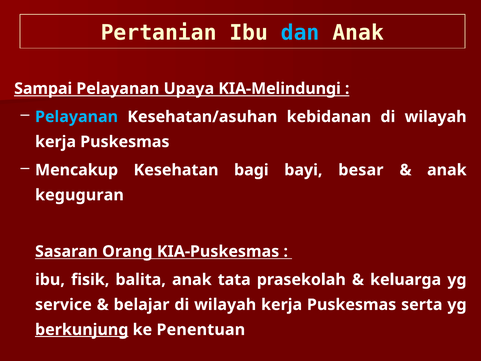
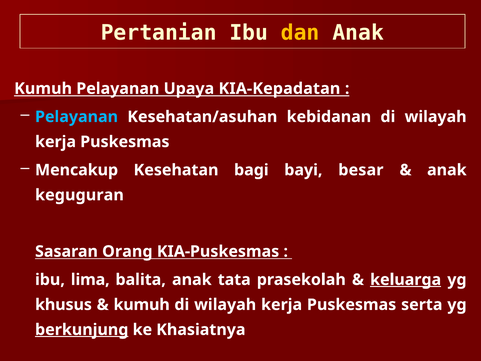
dan colour: light blue -> yellow
Sampai at (43, 89): Sampai -> Kumuh
KIA-Melindungi: KIA-Melindungi -> KIA-Kepadatan
fisik: fisik -> lima
keluarga underline: none -> present
service: service -> khusus
belajar at (142, 304): belajar -> kumuh
Penentuan: Penentuan -> Khasiatnya
